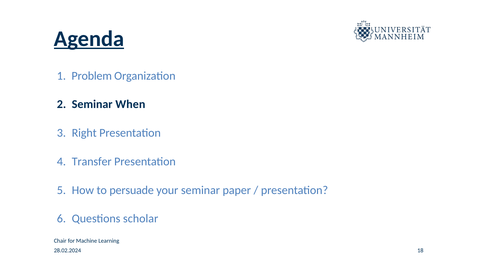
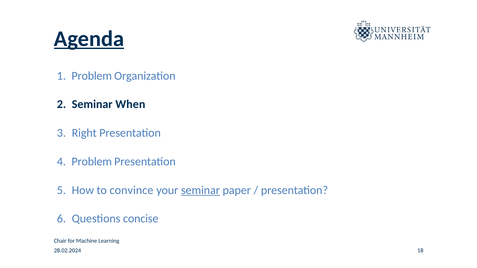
Transfer at (92, 162): Transfer -> Problem
persuade: persuade -> convince
seminar at (200, 190) underline: none -> present
scholar: scholar -> concise
